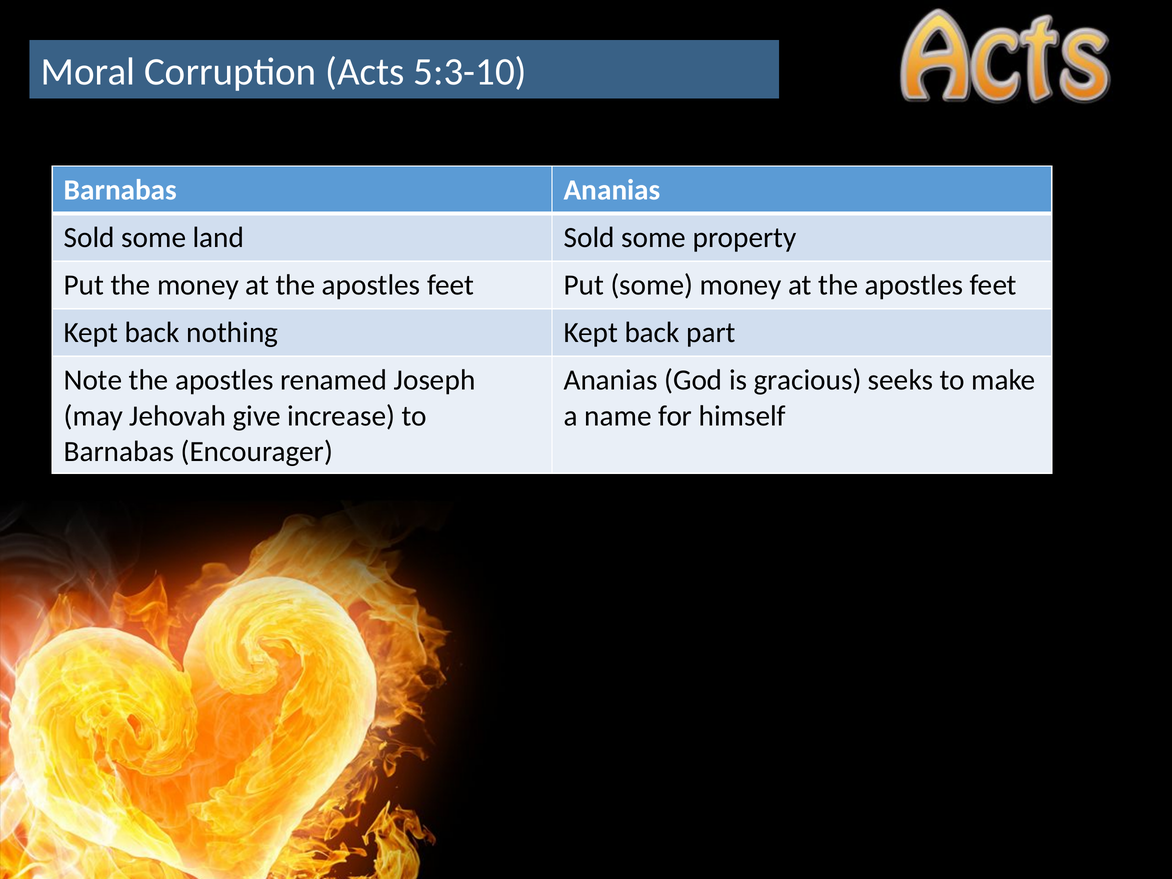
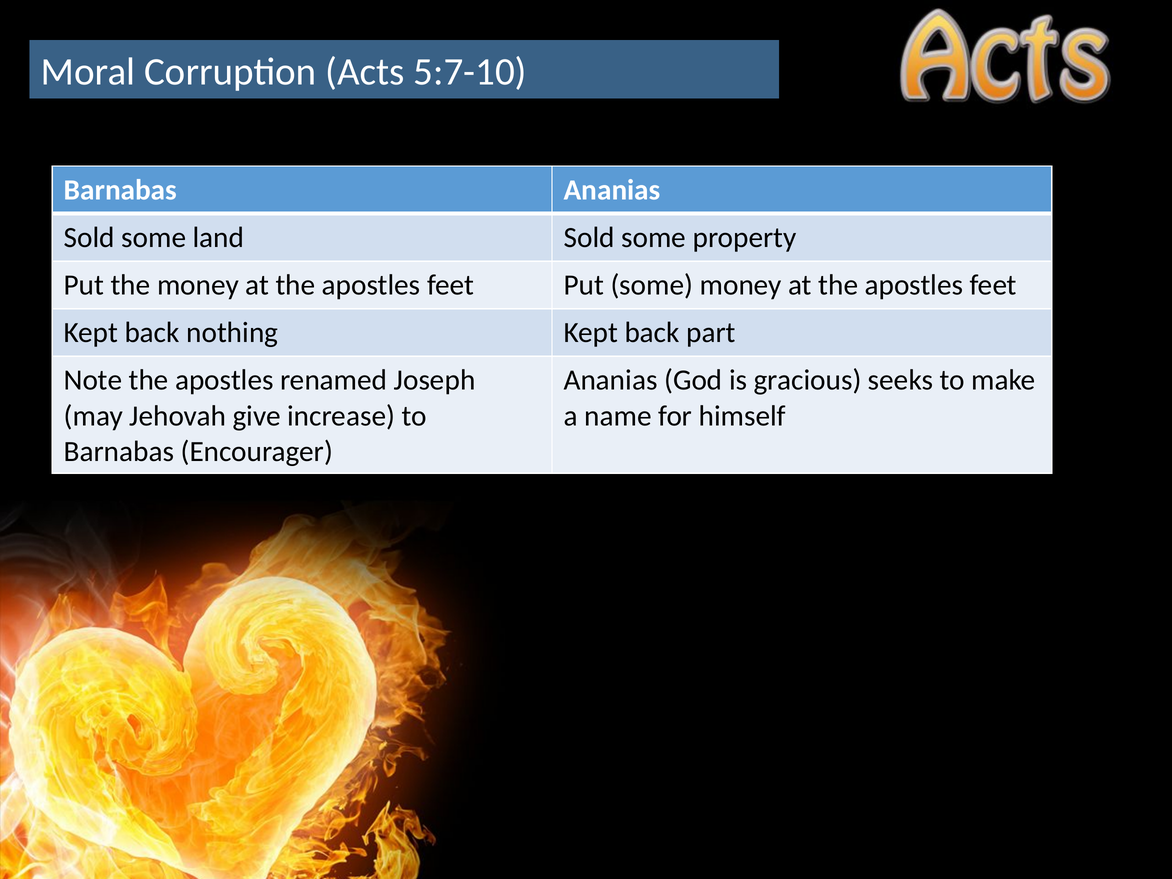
5:3-10: 5:3-10 -> 5:7-10
